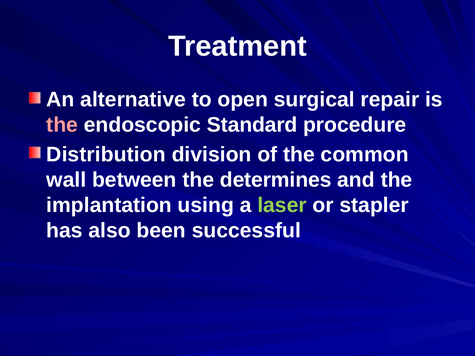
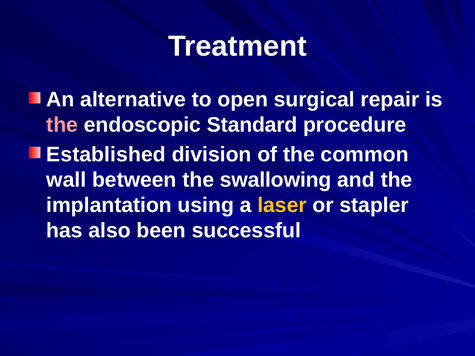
Distribution: Distribution -> Established
determines: determines -> swallowing
laser colour: light green -> yellow
